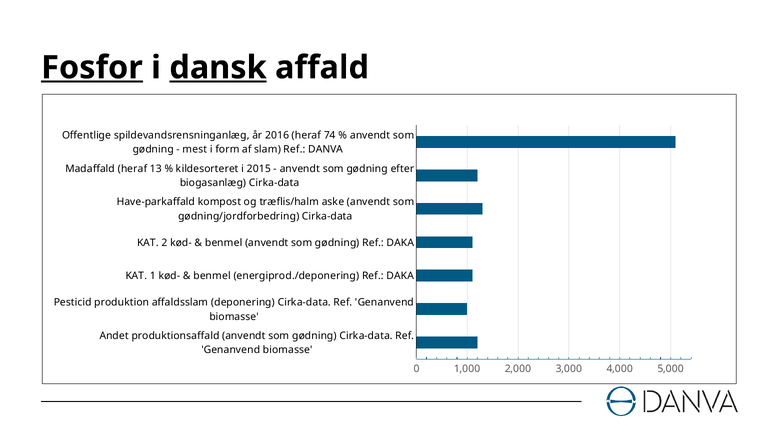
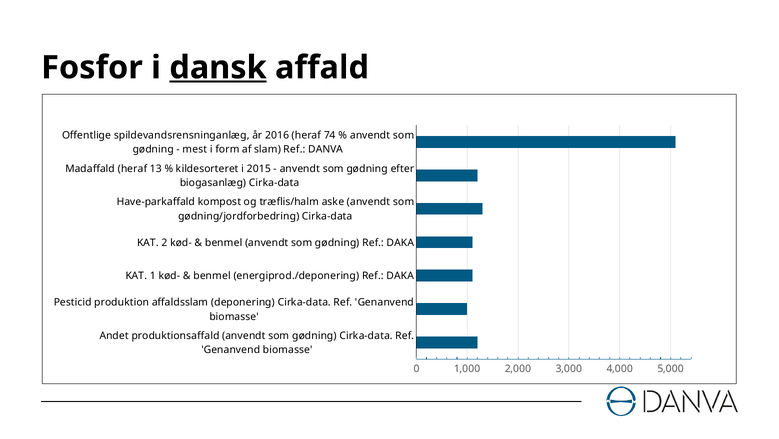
Fosfor underline: present -> none
